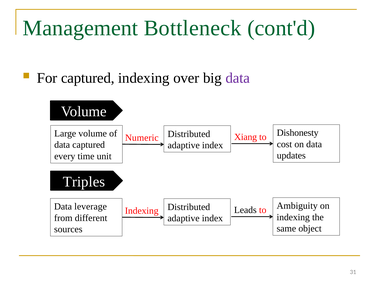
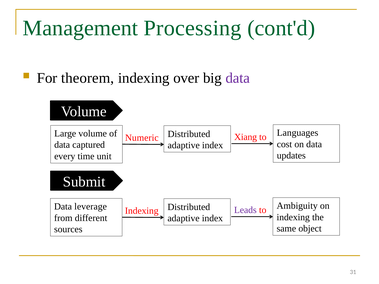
Bottleneck: Bottleneck -> Processing
For captured: captured -> theorem
Dishonesty: Dishonesty -> Languages
Triples: Triples -> Submit
Leads colour: black -> purple
